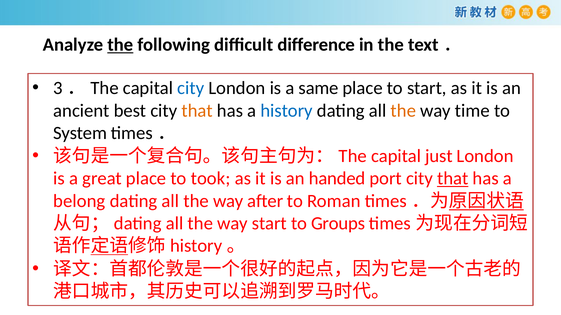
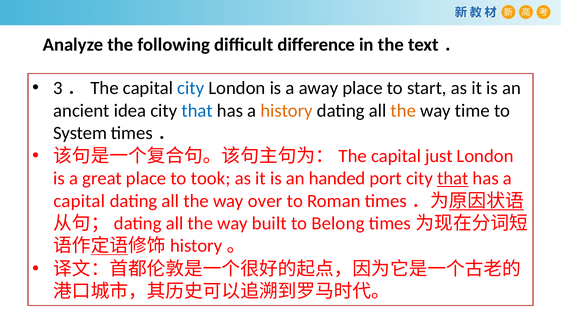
the at (120, 45) underline: present -> none
same: same -> away
best: best -> idea
that at (197, 111) colour: orange -> blue
history colour: blue -> orange
belong at (79, 201): belong -> capital
after: after -> over
way start: start -> built
Groups: Groups -> Belong
